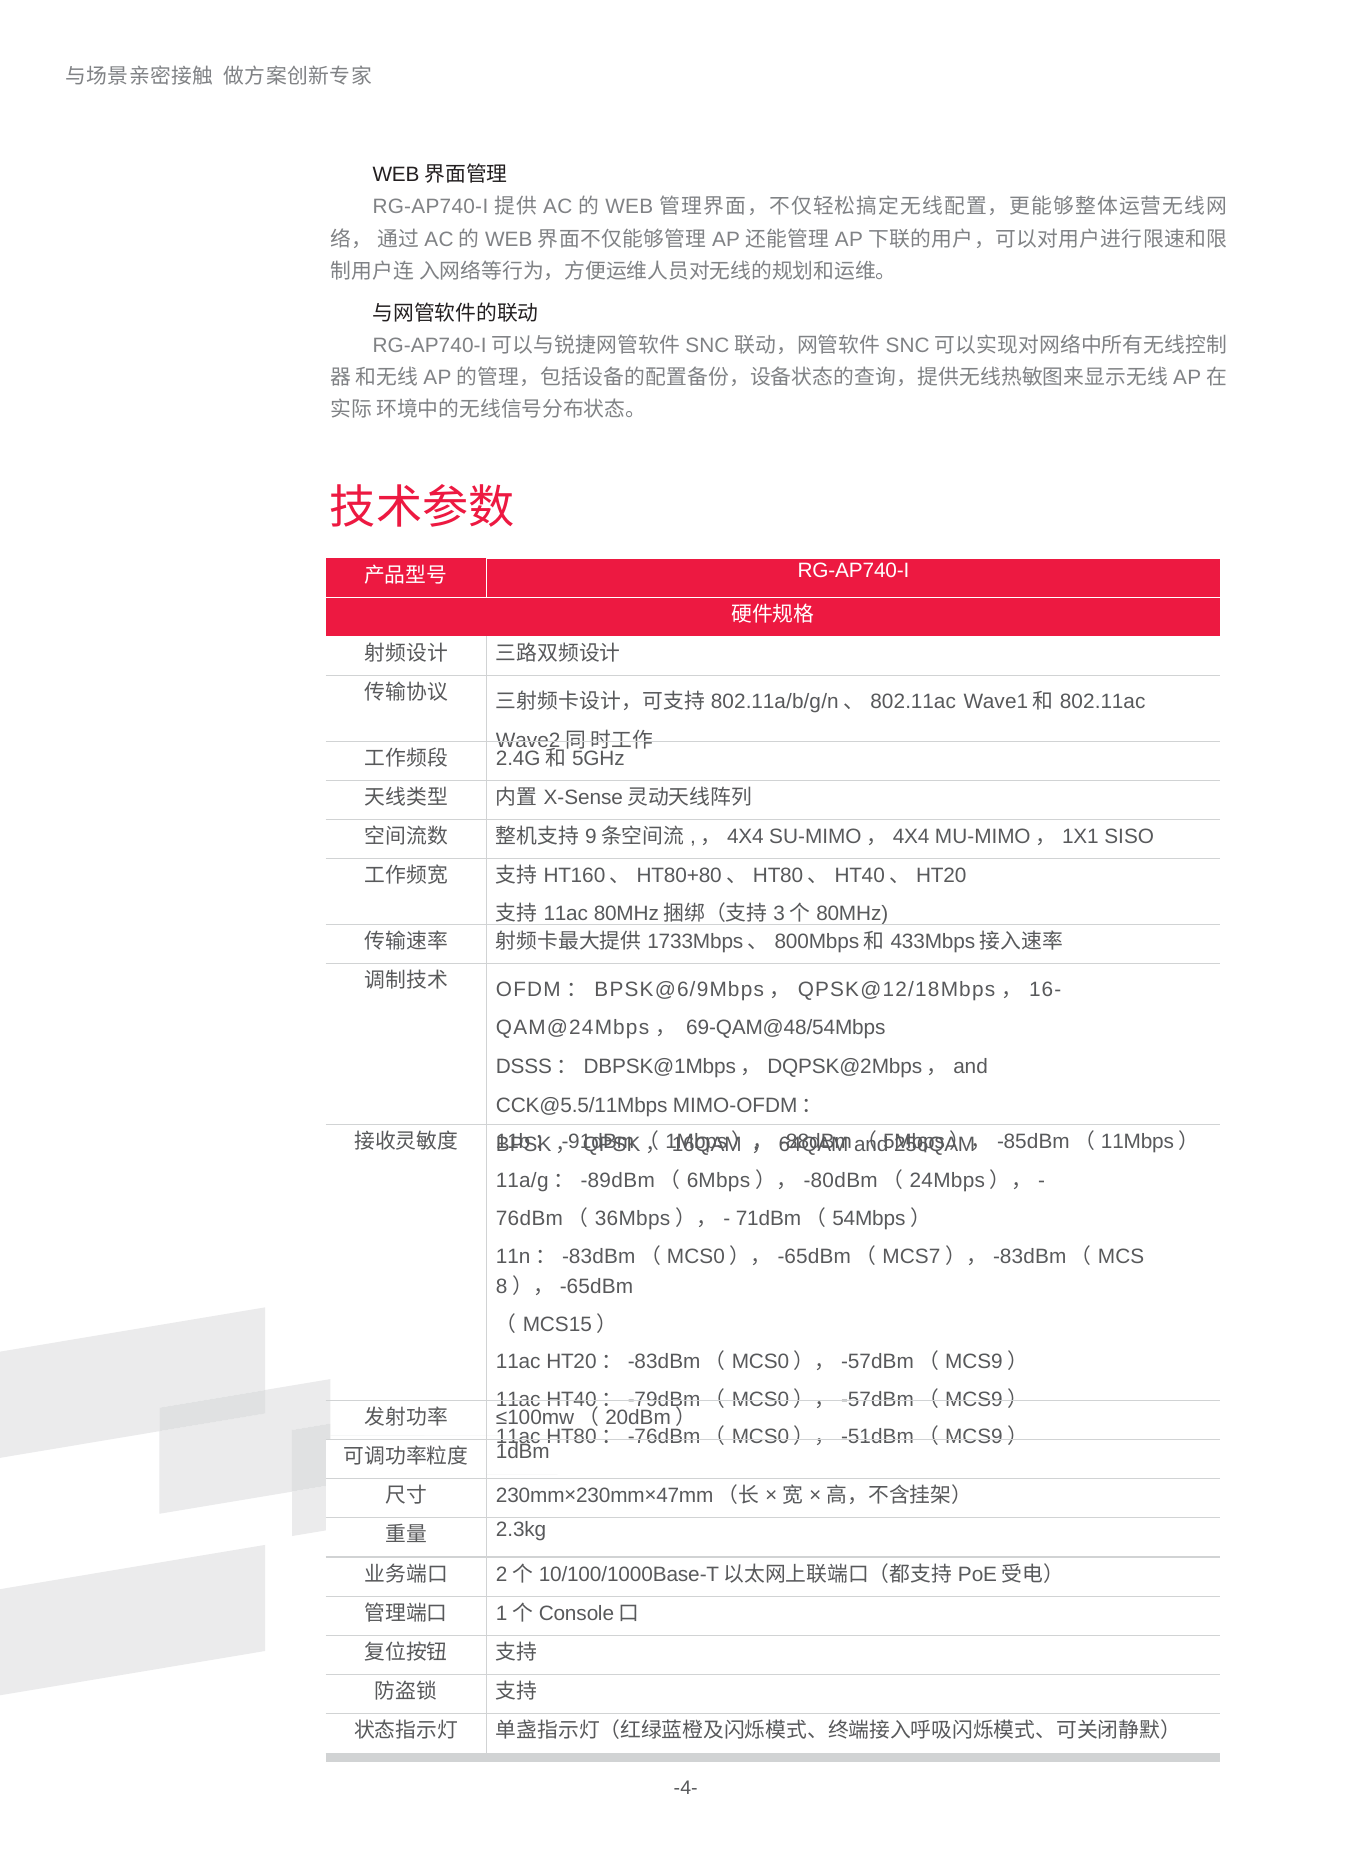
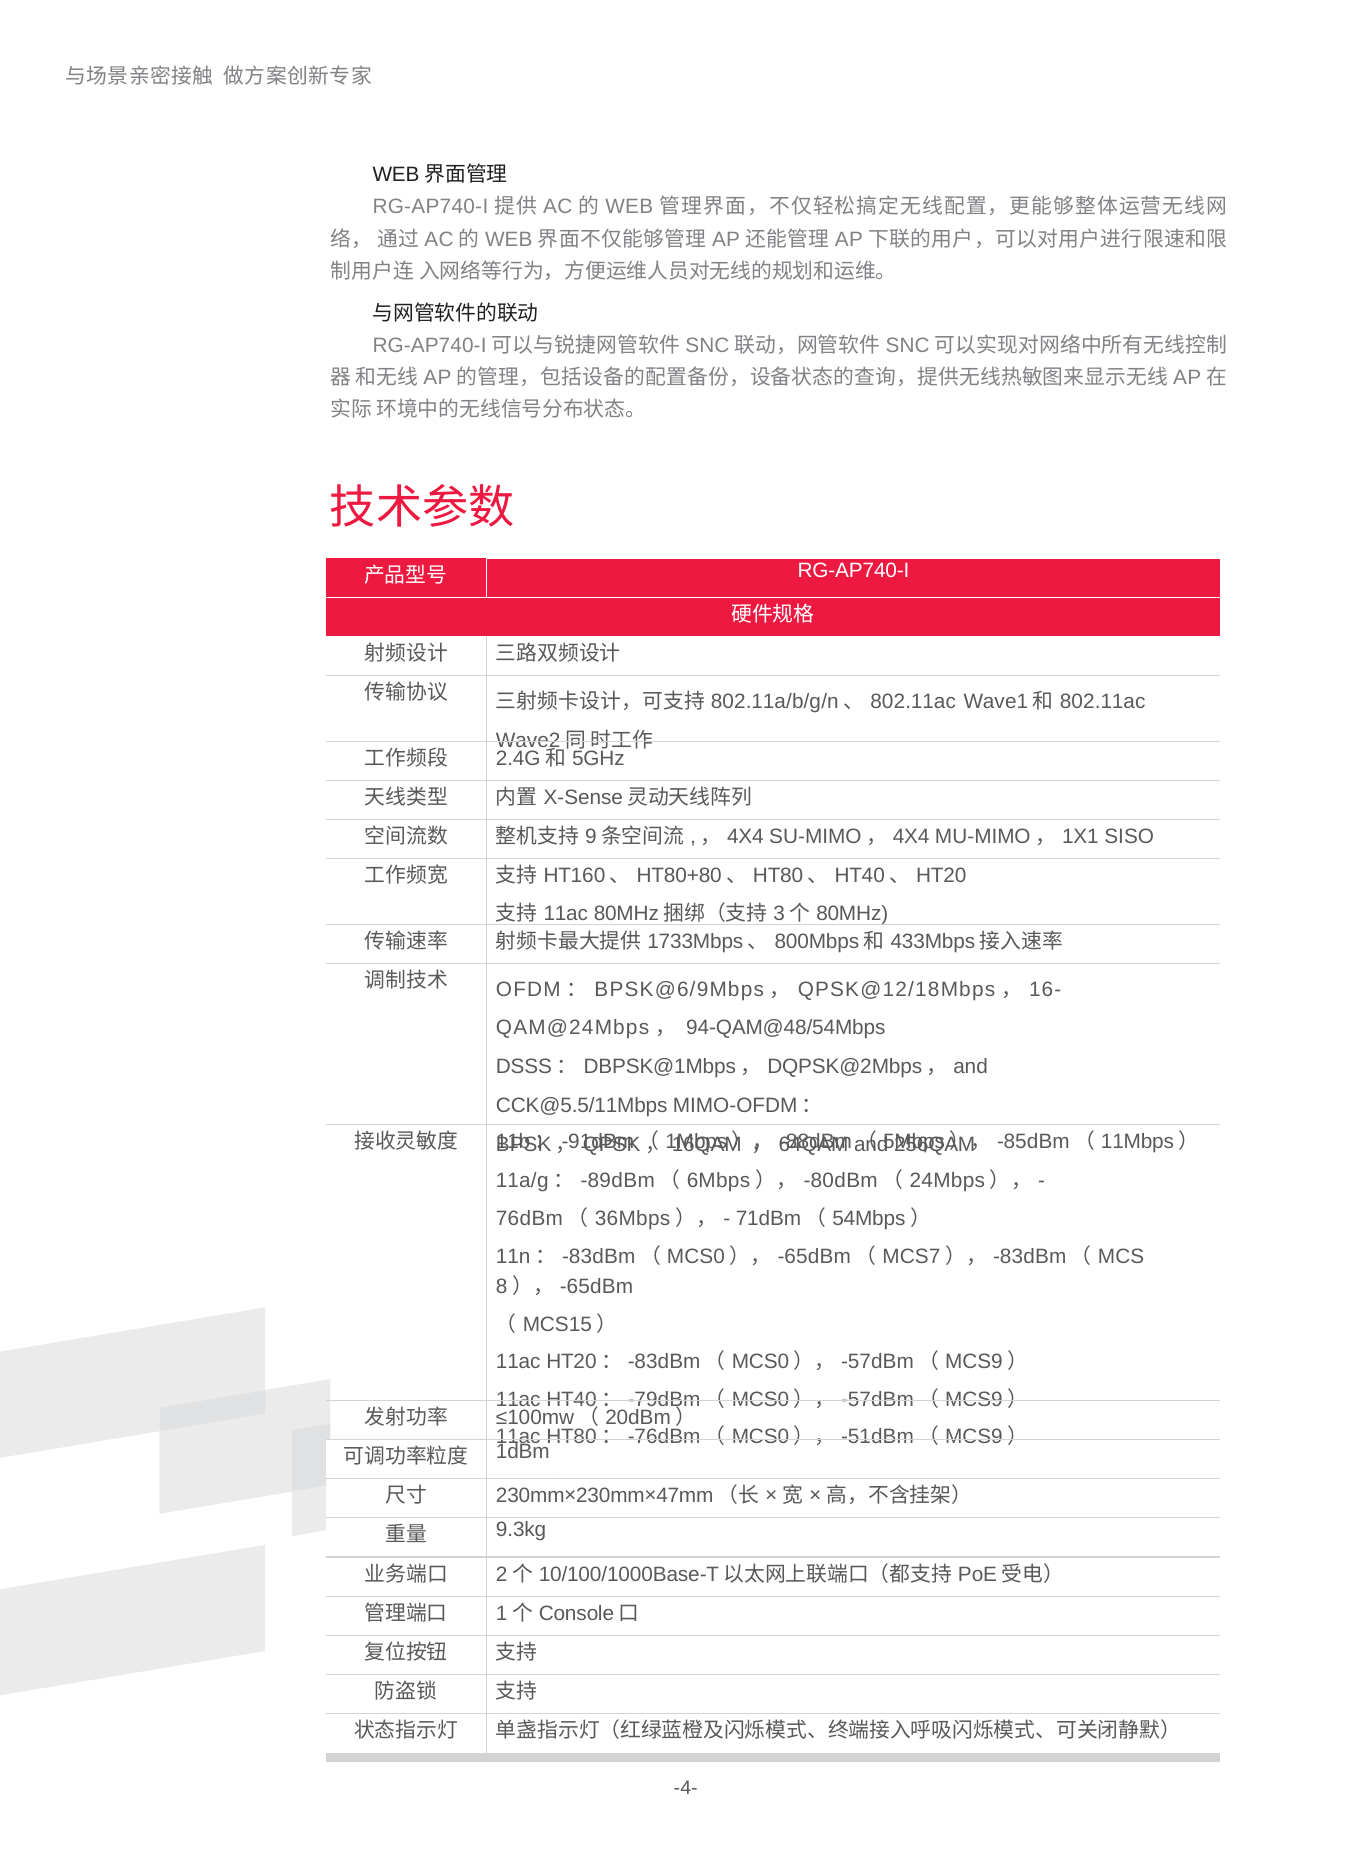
69-QAM@48/54Mbps: 69-QAM@48/54Mbps -> 94-QAM@48/54Mbps
2.3kg: 2.3kg -> 9.3kg
